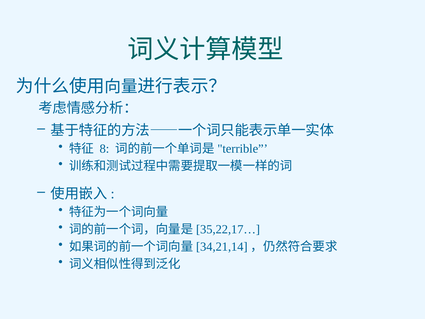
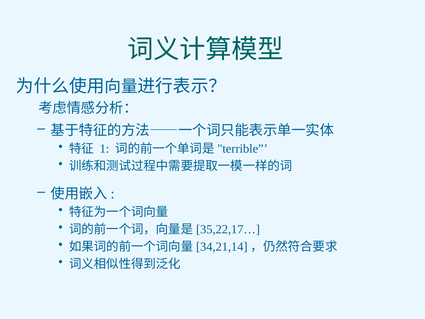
8: 8 -> 1
